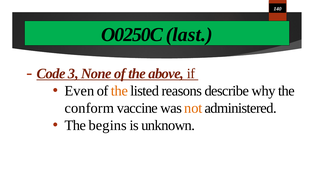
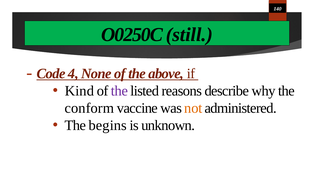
last: last -> still
3: 3 -> 4
Even: Even -> Kind
the at (119, 91) colour: orange -> purple
